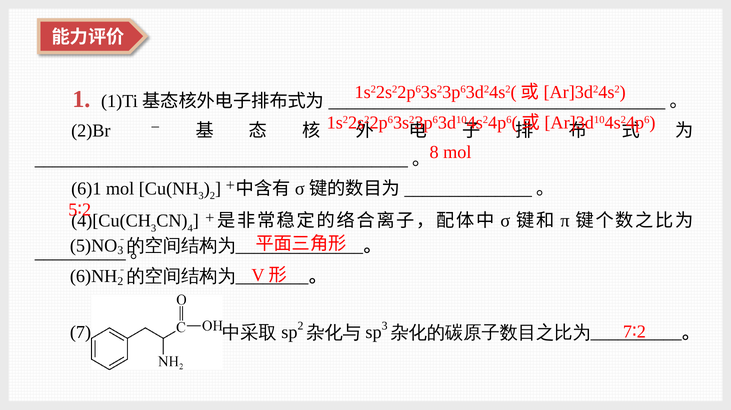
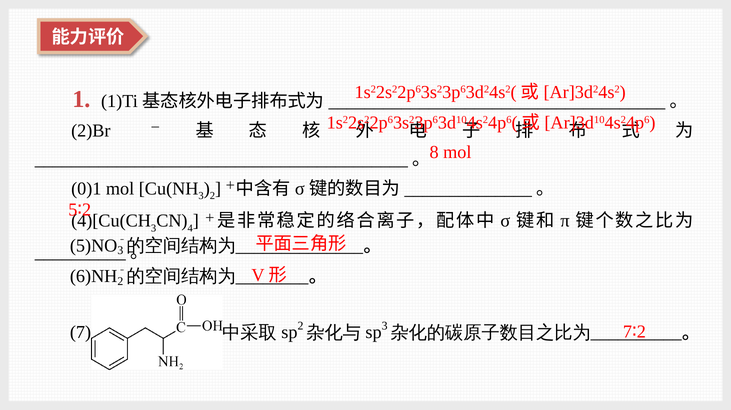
6)1: 6)1 -> 0)1
